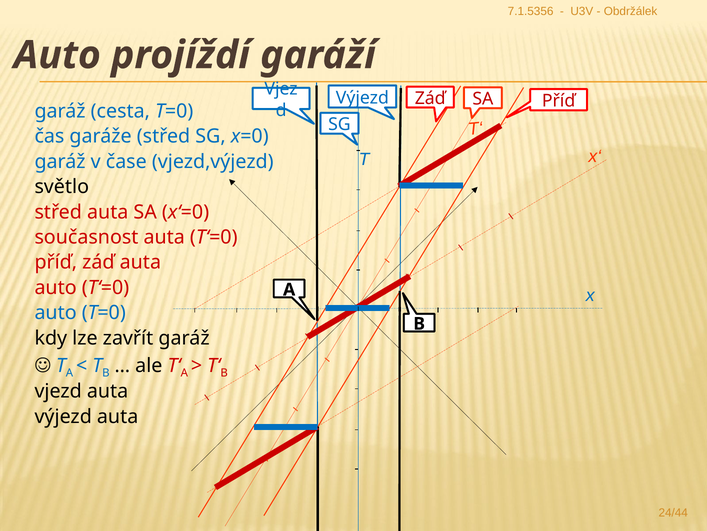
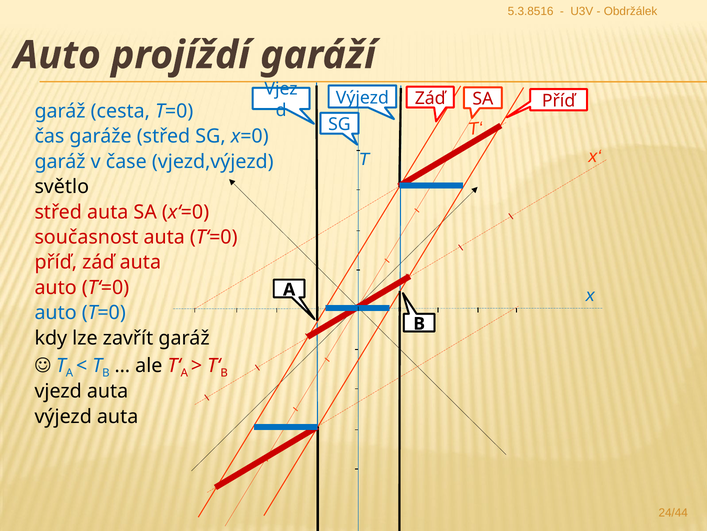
7.1.5356: 7.1.5356 -> 5.3.8516
